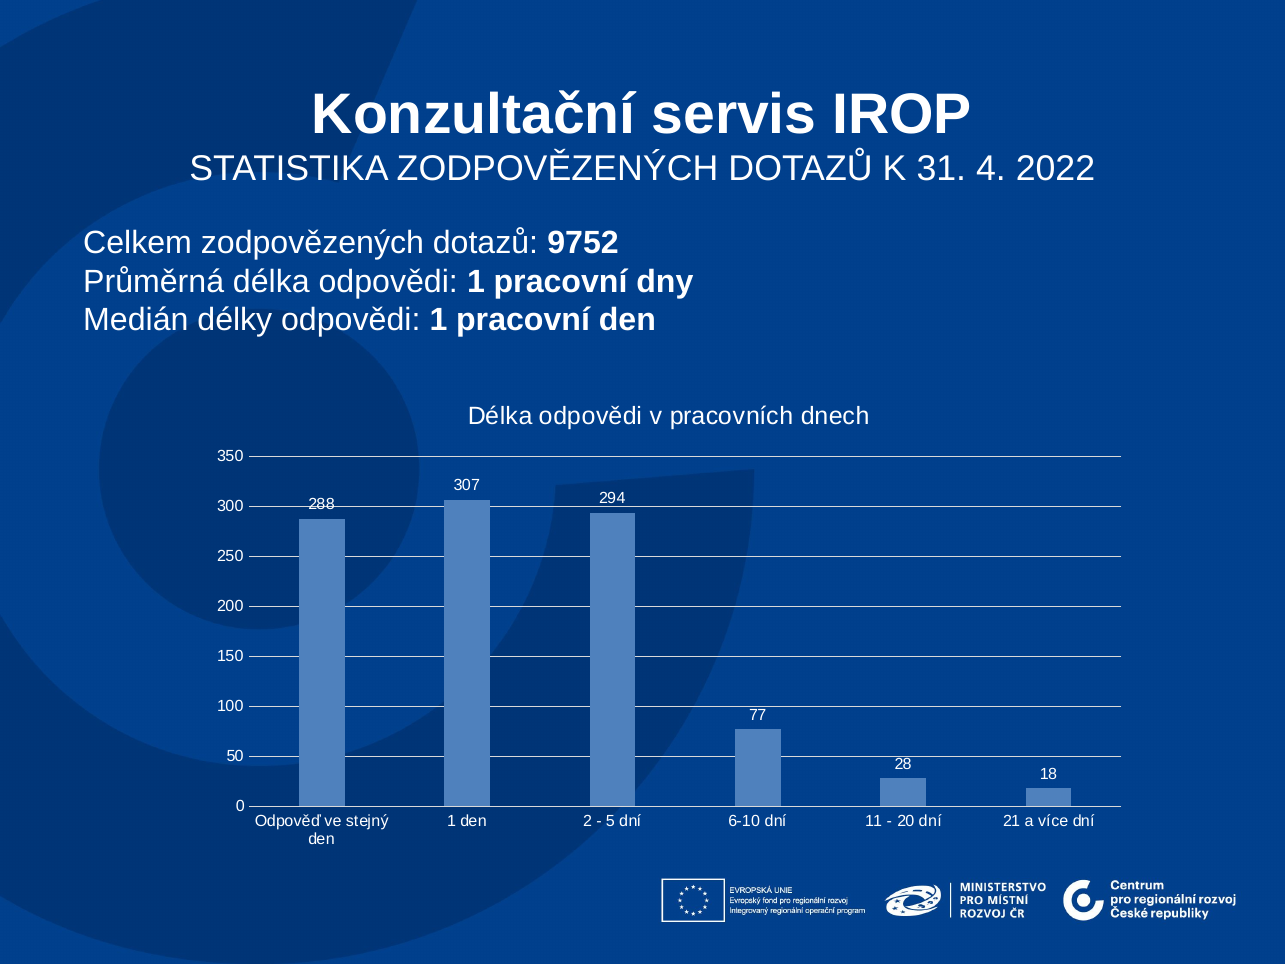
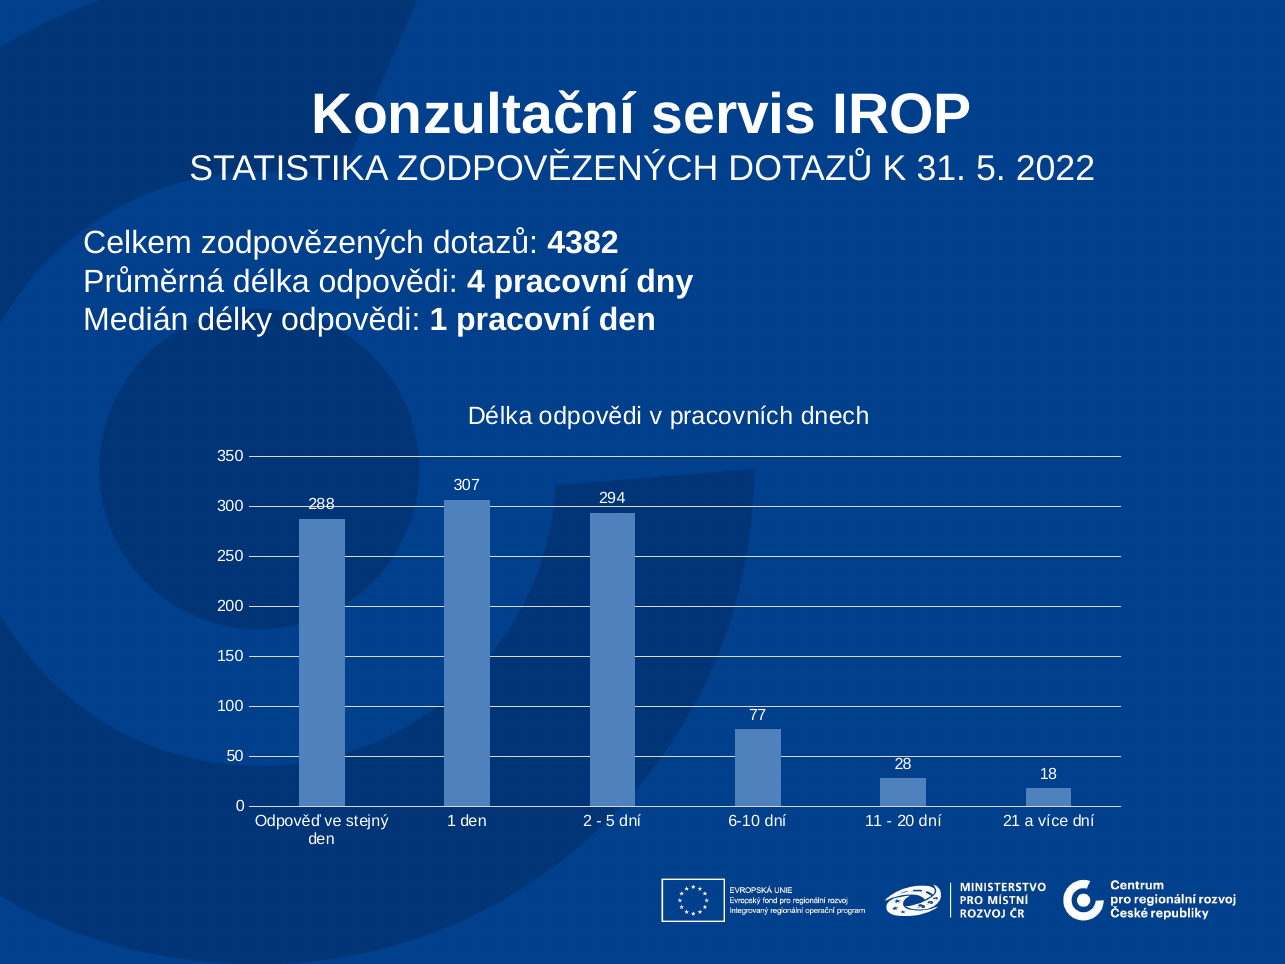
31 4: 4 -> 5
9752: 9752 -> 4382
délka odpovědi 1: 1 -> 4
